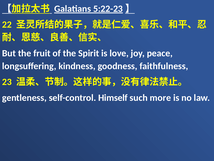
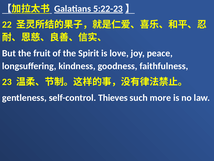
Himself: Himself -> Thieves
